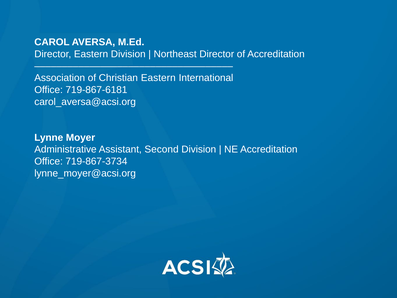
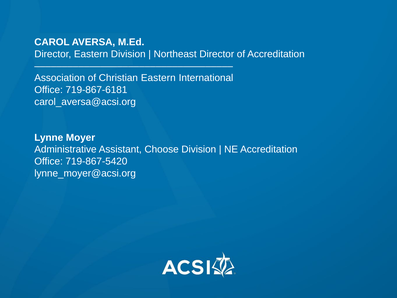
Second: Second -> Choose
719-867-3734: 719-867-3734 -> 719-867-5420
